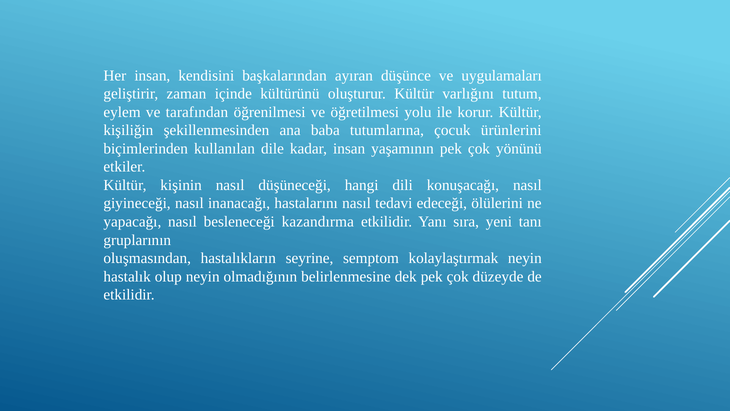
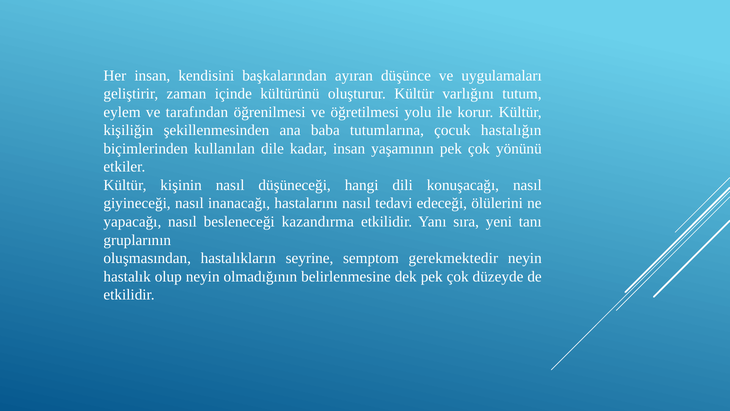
ürünlerini: ürünlerini -> hastalığın
kolaylaştırmak: kolaylaştırmak -> gerekmektedir
